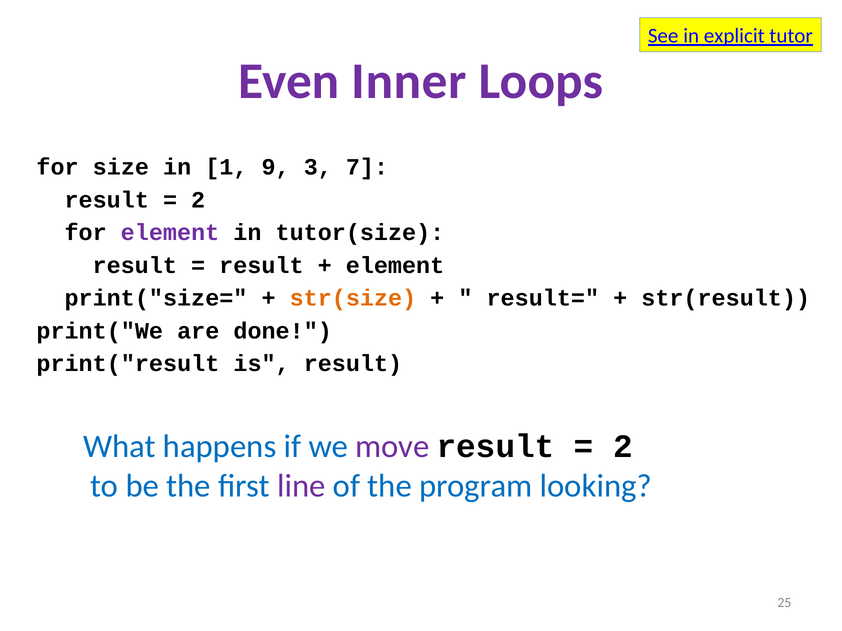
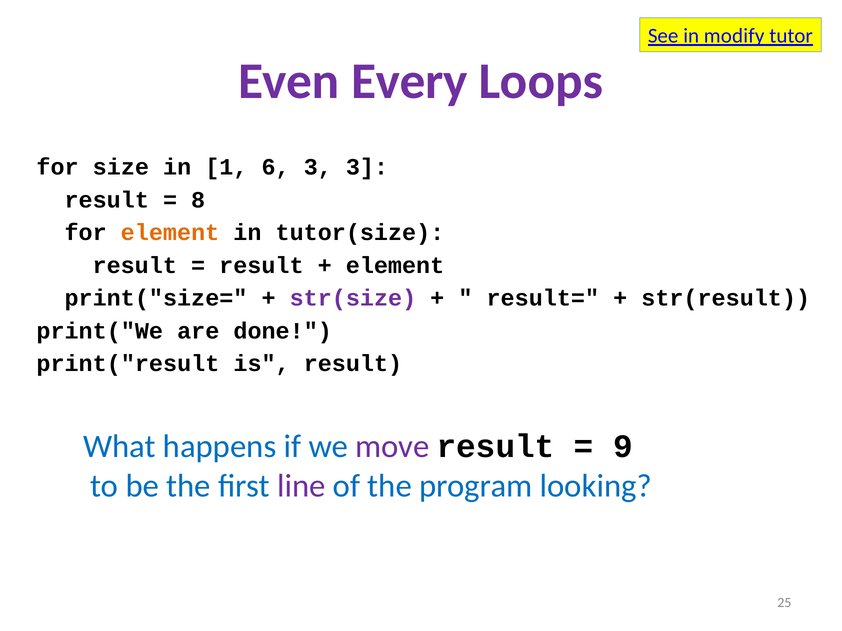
explicit: explicit -> modify
Inner: Inner -> Every
9: 9 -> 6
3 7: 7 -> 3
2 at (198, 200): 2 -> 8
element at (170, 233) colour: purple -> orange
str(size colour: orange -> purple
2 at (623, 447): 2 -> 9
